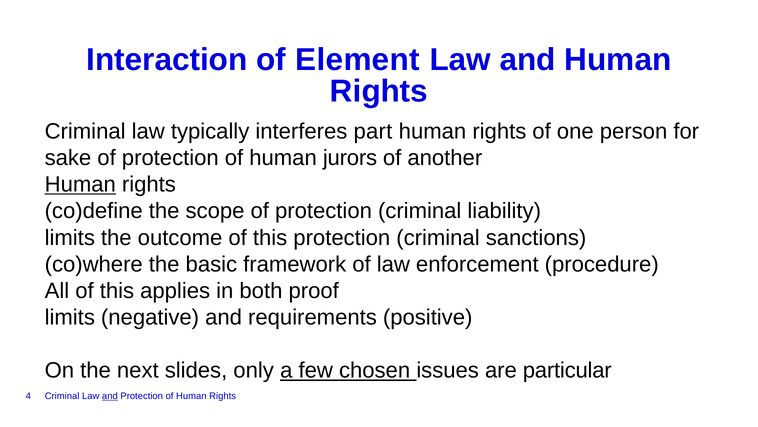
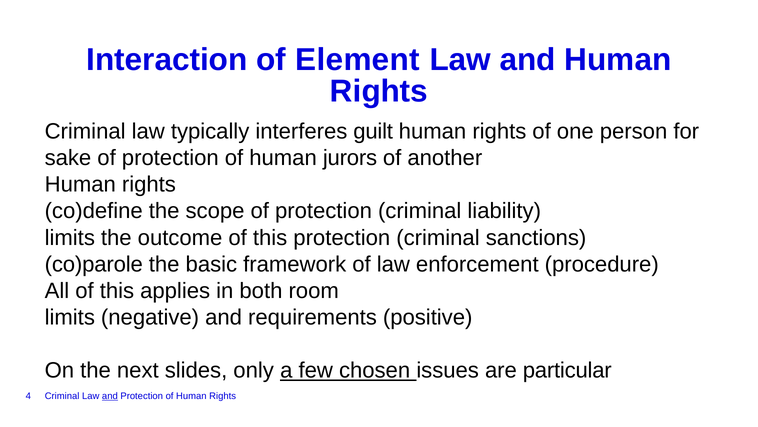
part: part -> guilt
Human at (80, 184) underline: present -> none
co)where: co)where -> co)parole
proof: proof -> room
